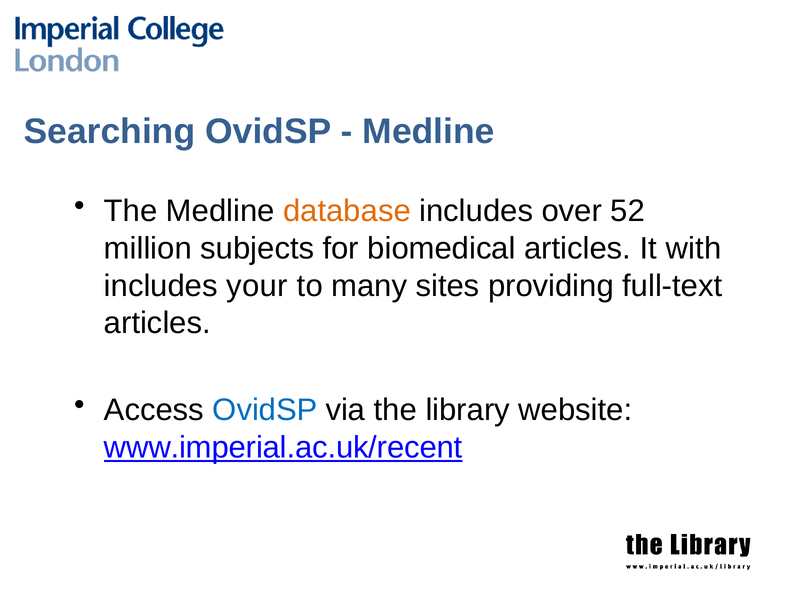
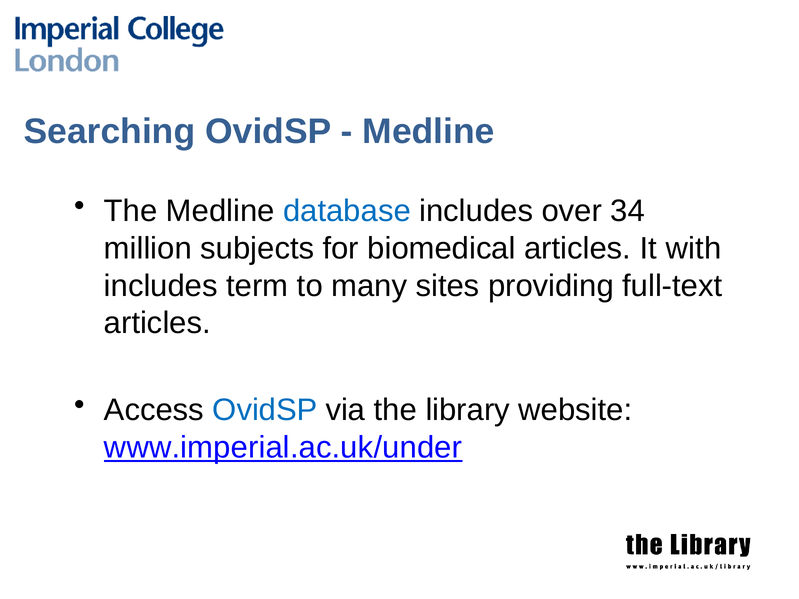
database colour: orange -> blue
52: 52 -> 34
your: your -> term
www.imperial.ac.uk/recent: www.imperial.ac.uk/recent -> www.imperial.ac.uk/under
